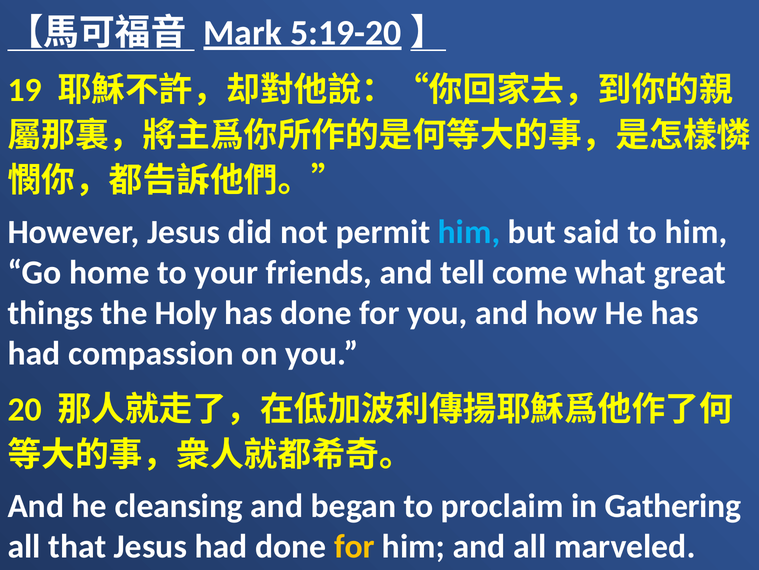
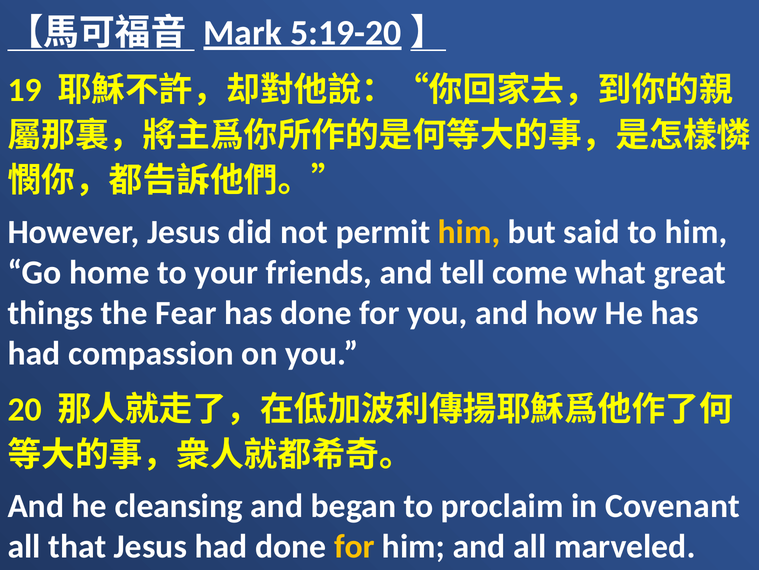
him at (469, 232) colour: light blue -> yellow
Holy: Holy -> Fear
Gathering: Gathering -> Covenant
